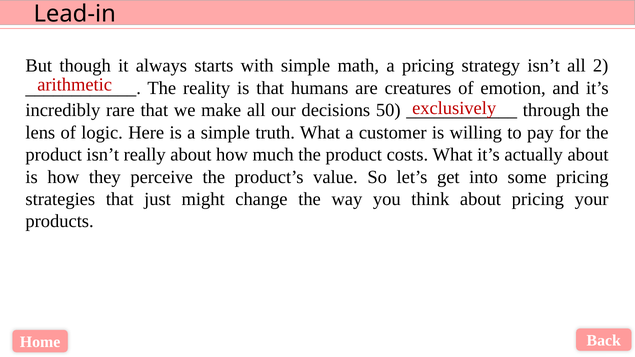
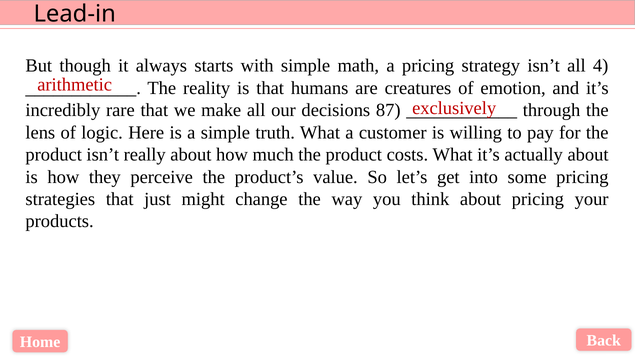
2: 2 -> 4
50: 50 -> 87
